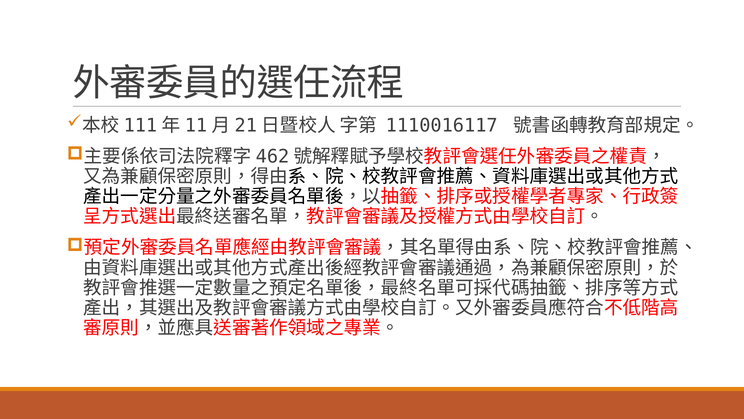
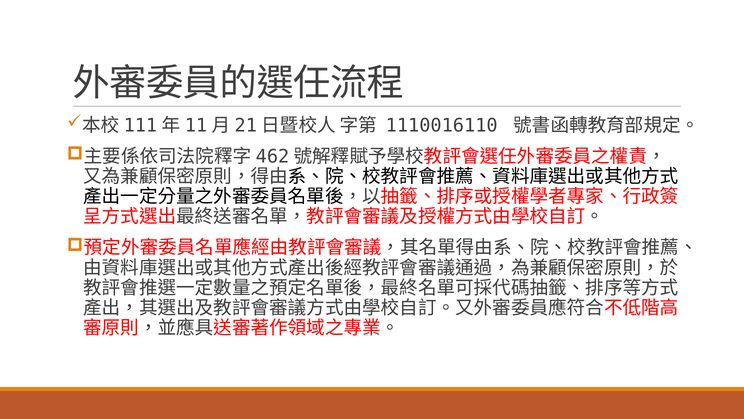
1110016117: 1110016117 -> 1110016110
